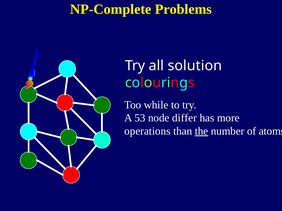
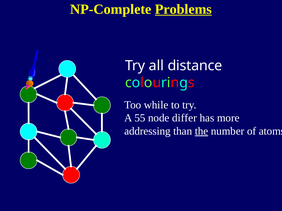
Problems underline: none -> present
solution: solution -> distance
53: 53 -> 55
operations: operations -> addressing
